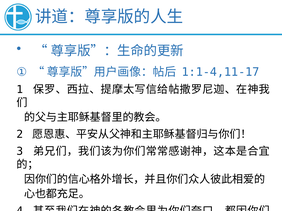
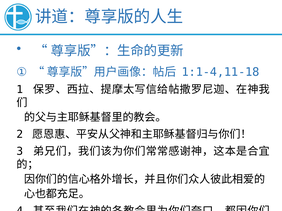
1:1-4,11-17: 1:1-4,11-17 -> 1:1-4,11-18
